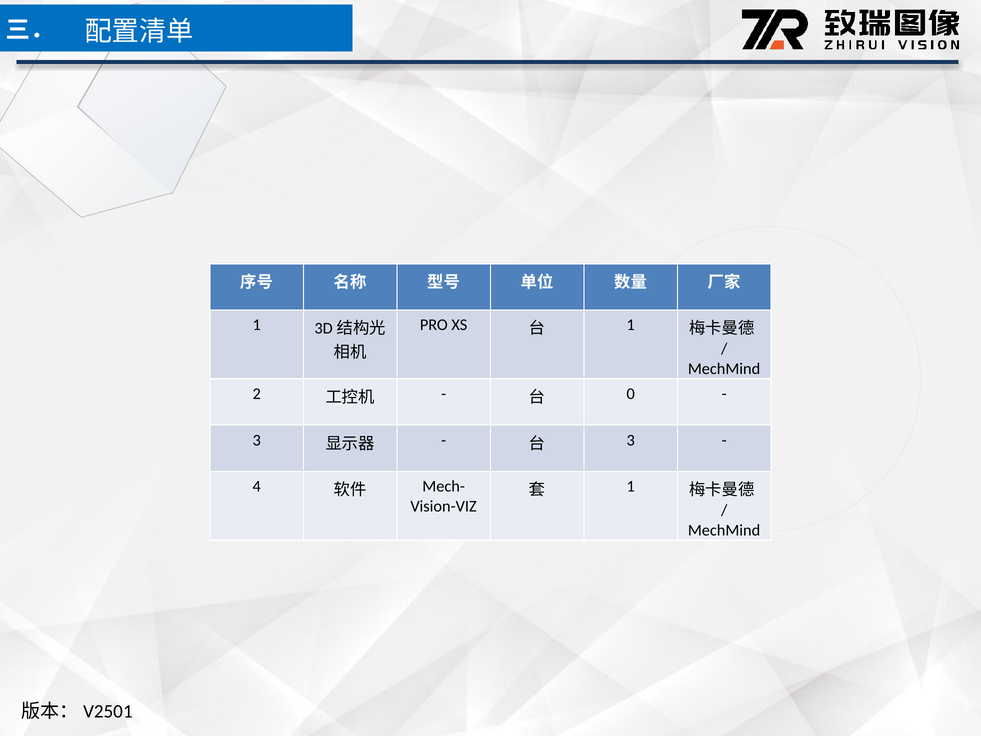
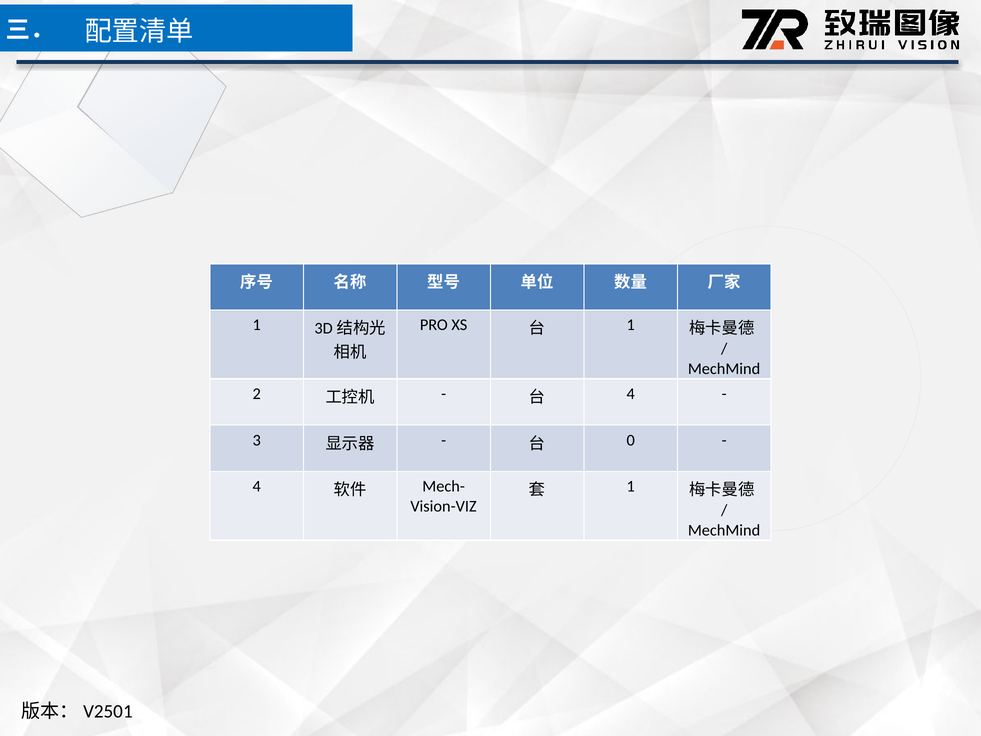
0 at (631, 394): 0 -> 4
3 at (631, 440): 3 -> 0
